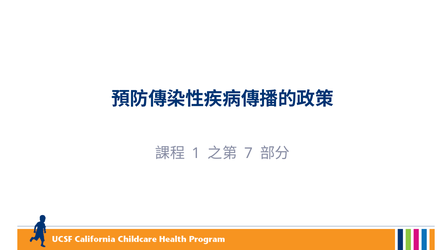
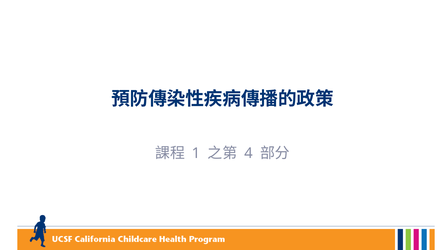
7: 7 -> 4
